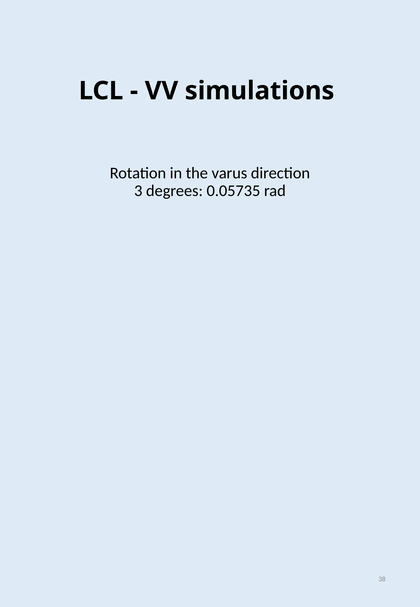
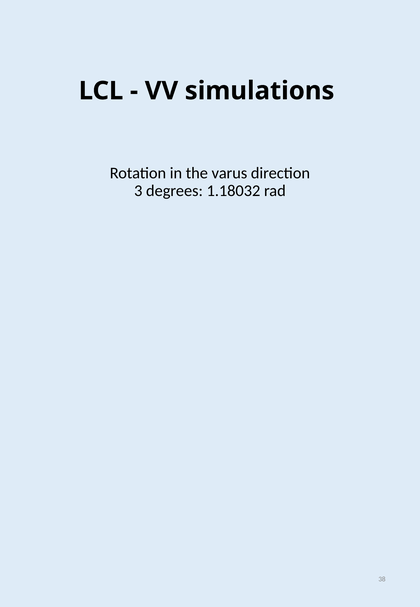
0.05735: 0.05735 -> 1.18032
